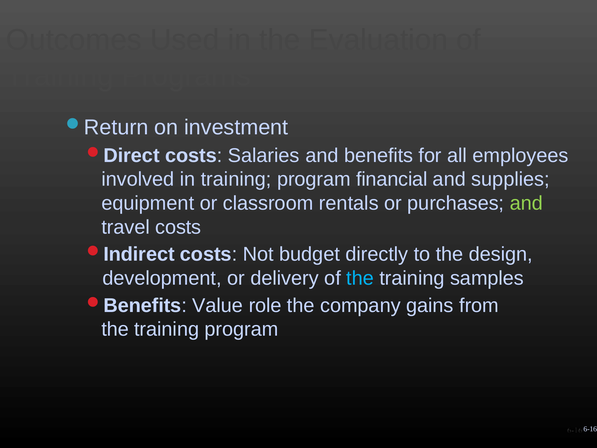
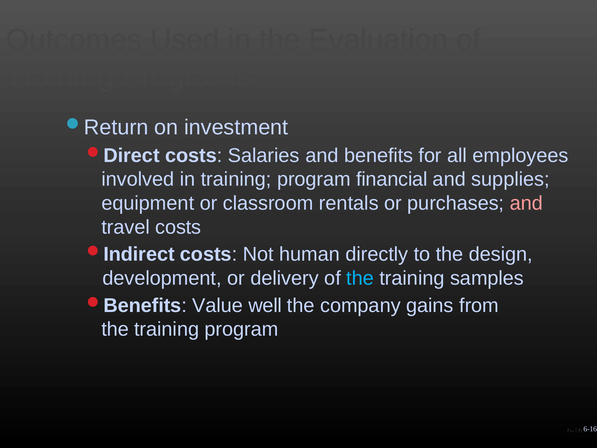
and at (526, 203) colour: light green -> pink
budget: budget -> human
role: role -> well
